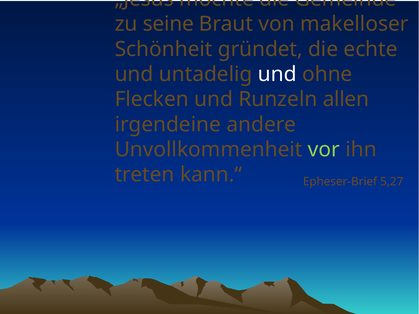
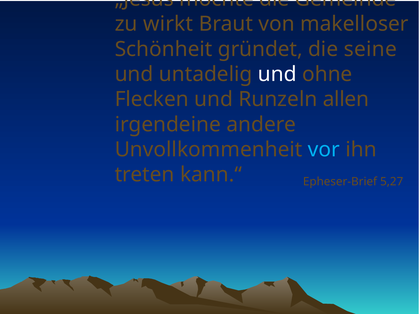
seine: seine -> wirkt
echte: echte -> seine
vor colour: light green -> light blue
